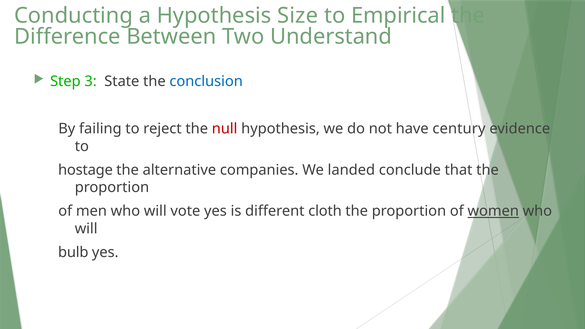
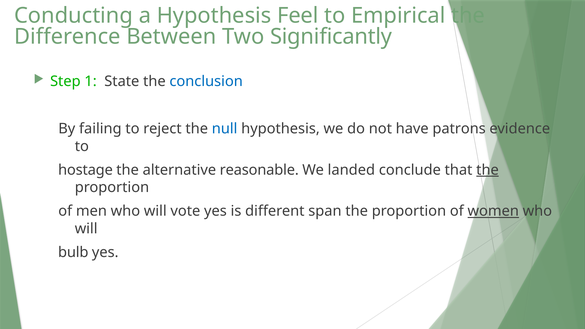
Size: Size -> Feel
Understand: Understand -> Significantly
3: 3 -> 1
null colour: red -> blue
century: century -> patrons
companies: companies -> reasonable
the at (488, 170) underline: none -> present
cloth: cloth -> span
